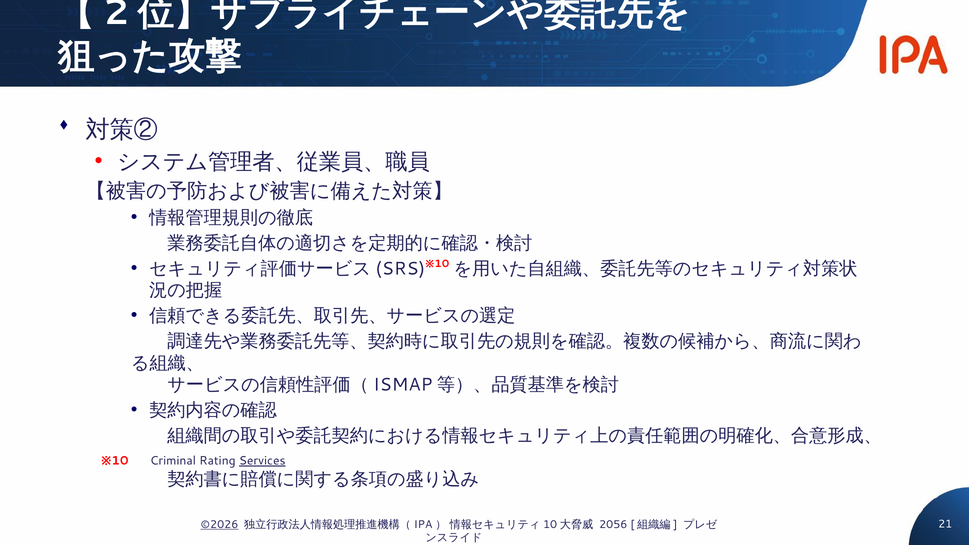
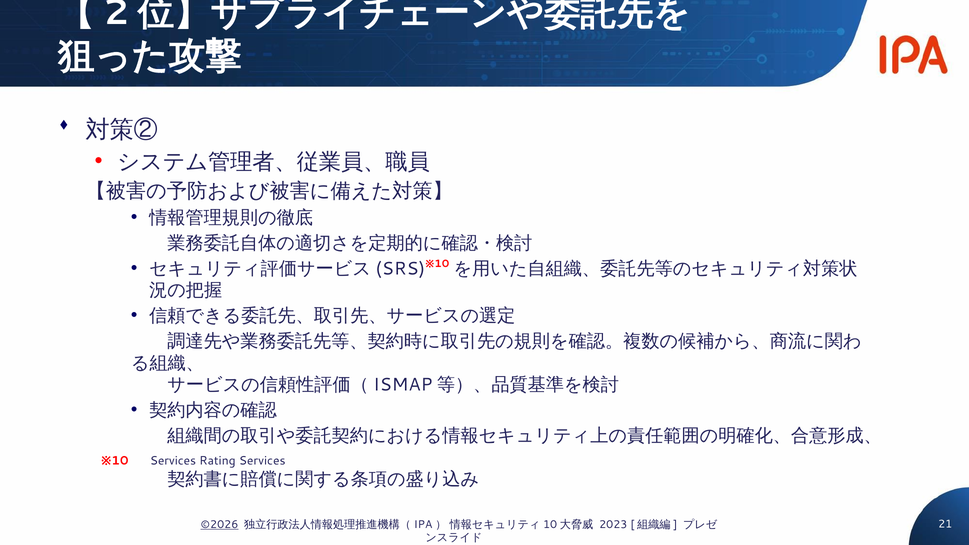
Criminal at (173, 461): Criminal -> Services
Services at (262, 461) underline: present -> none
2056: 2056 -> 2023
